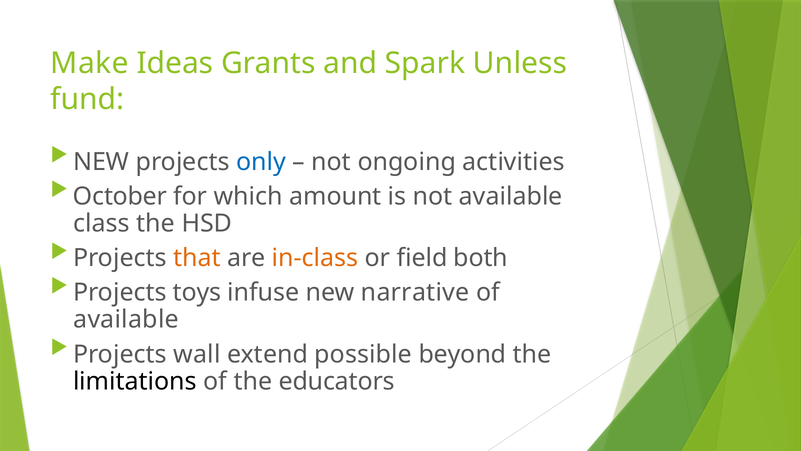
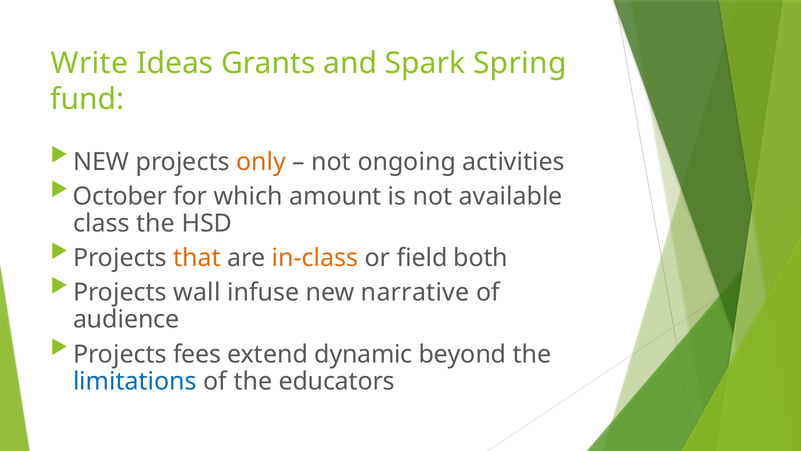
Make: Make -> Write
Unless: Unless -> Spring
only colour: blue -> orange
toys: toys -> wall
available at (126, 319): available -> audience
wall: wall -> fees
possible: possible -> dynamic
limitations colour: black -> blue
